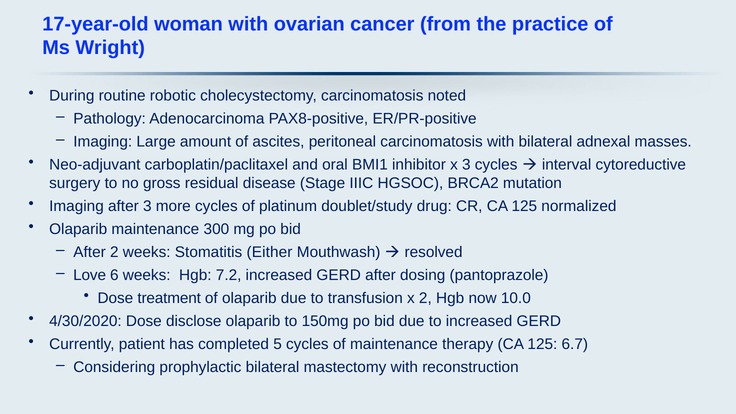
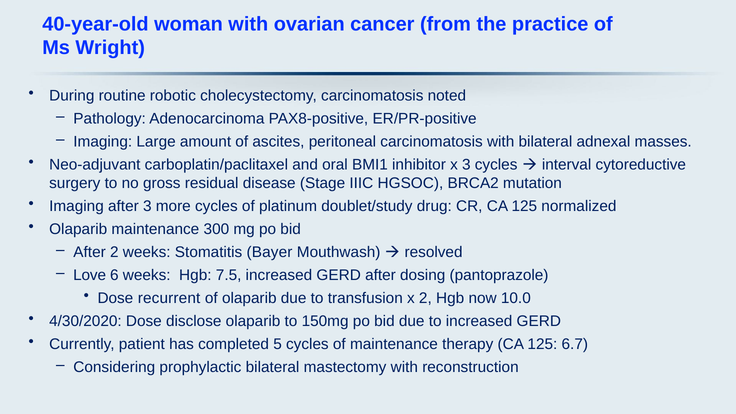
17-year-old: 17-year-old -> 40-year-old
Either: Either -> Bayer
7.2: 7.2 -> 7.5
treatment: treatment -> recurrent
